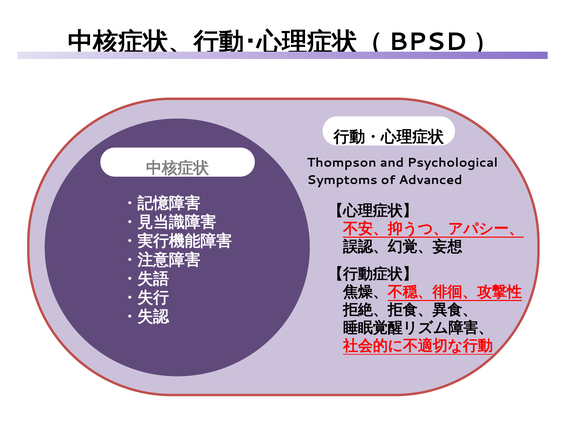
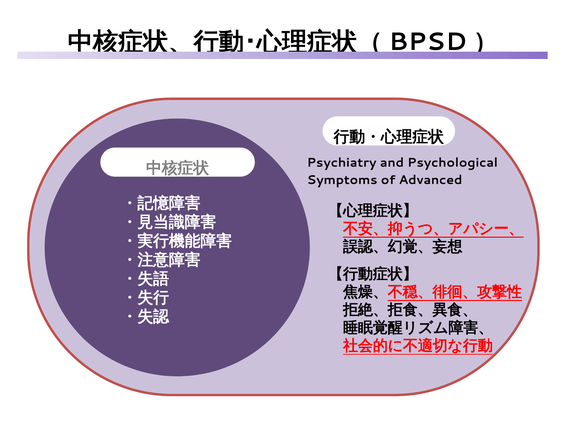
Thompson: Thompson -> Psychiatry
